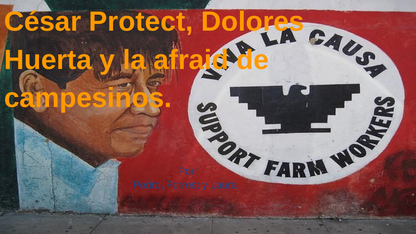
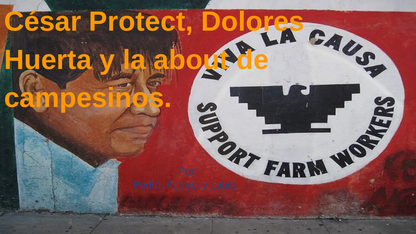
afraid: afraid -> about
